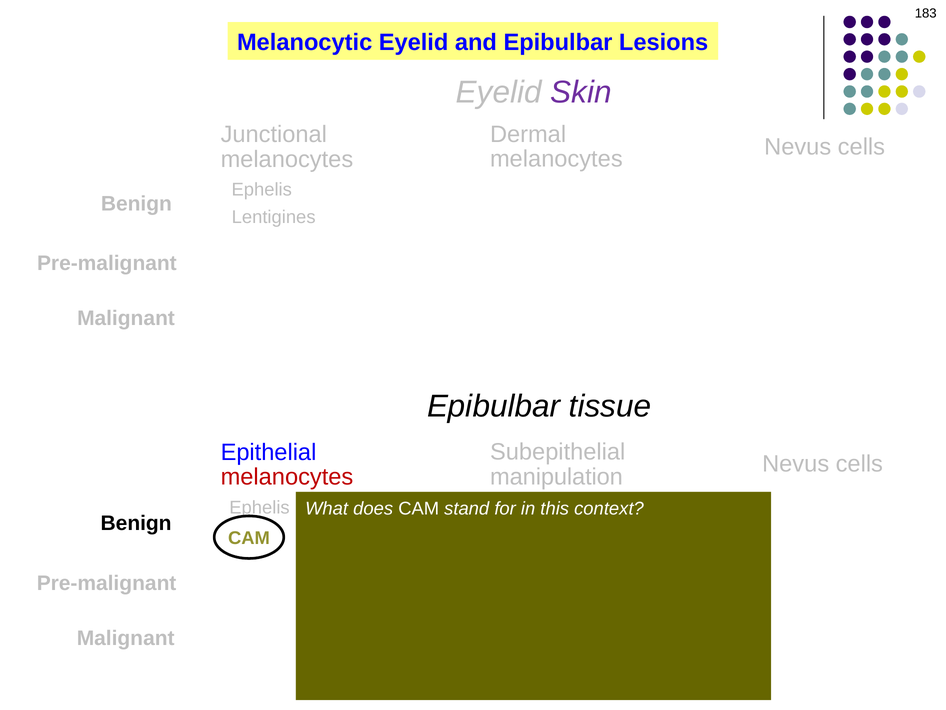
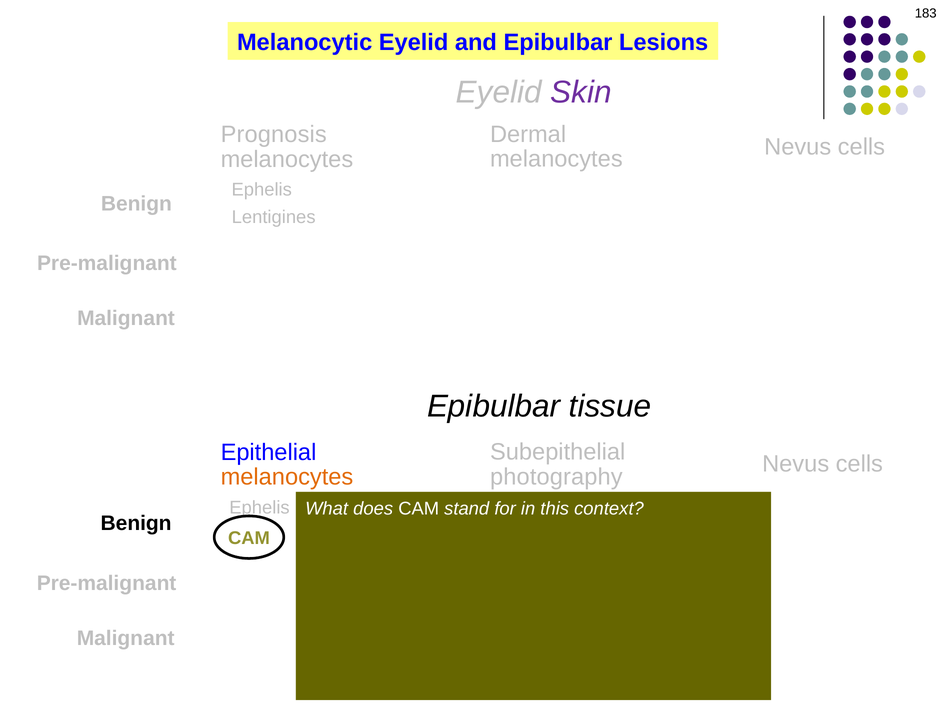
Junctional: Junctional -> Prognosis
manipulation: manipulation -> photography
melanocytes at (287, 477) colour: red -> orange
